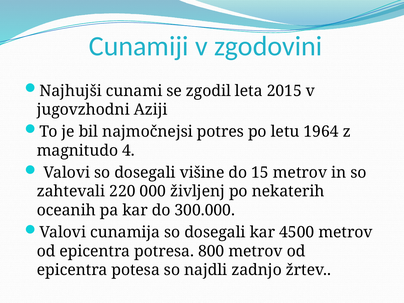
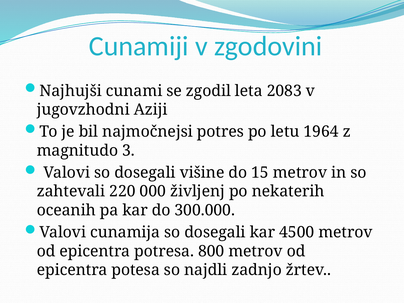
2015: 2015 -> 2083
4: 4 -> 3
